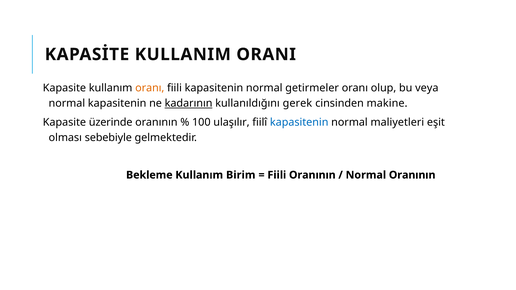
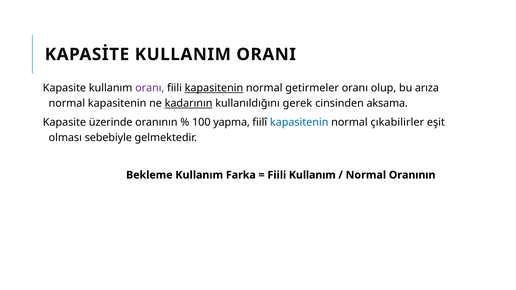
oranı at (150, 88) colour: orange -> purple
kapasitenin at (214, 88) underline: none -> present
veya: veya -> arıza
makine: makine -> aksama
ulaşılır: ulaşılır -> yapma
maliyetleri: maliyetleri -> çıkabilirler
Birim: Birim -> Farka
Fiili Oranının: Oranının -> Kullanım
